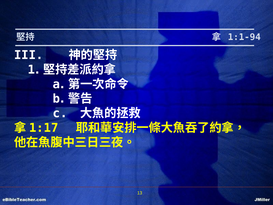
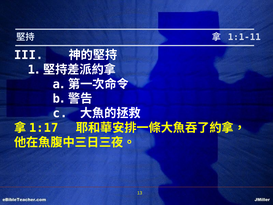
1:1-94: 1:1-94 -> 1:1-11
